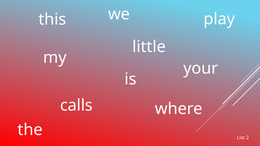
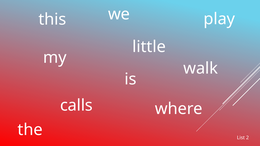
your: your -> walk
